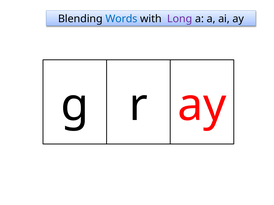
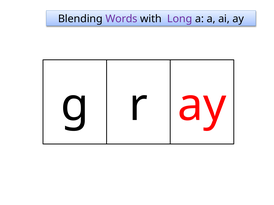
Words colour: blue -> purple
